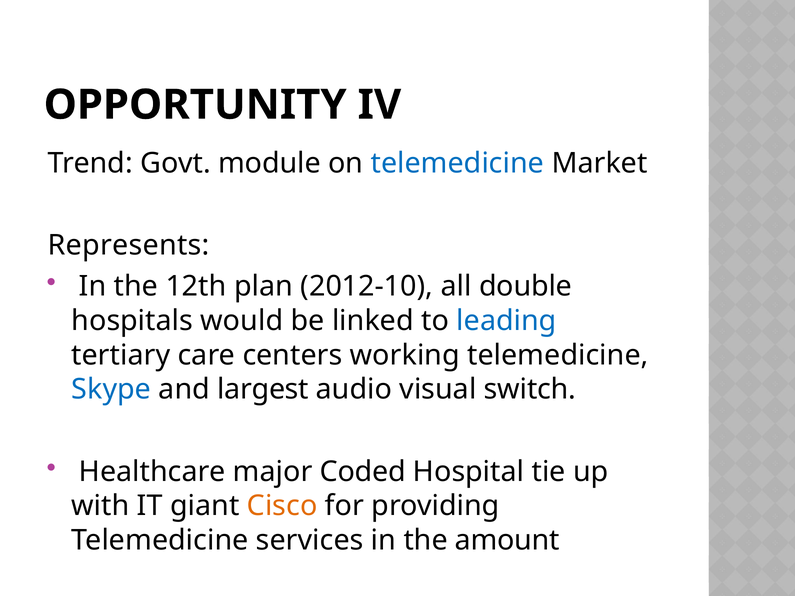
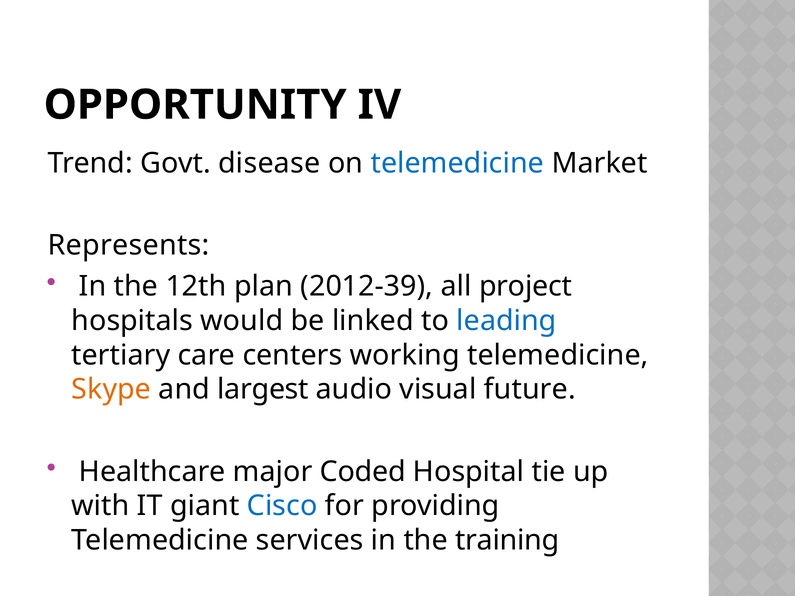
module: module -> disease
2012-10: 2012-10 -> 2012-39
double: double -> project
Skype colour: blue -> orange
switch: switch -> future
Cisco colour: orange -> blue
amount: amount -> training
